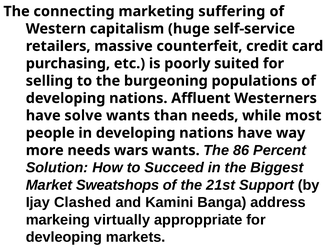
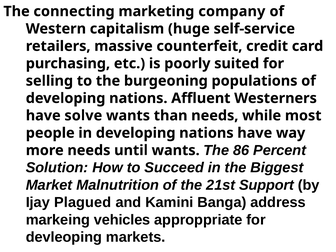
suffering: suffering -> company
wars: wars -> until
Sweatshops: Sweatshops -> Malnutrition
Clashed: Clashed -> Plagued
virtually: virtually -> vehicles
